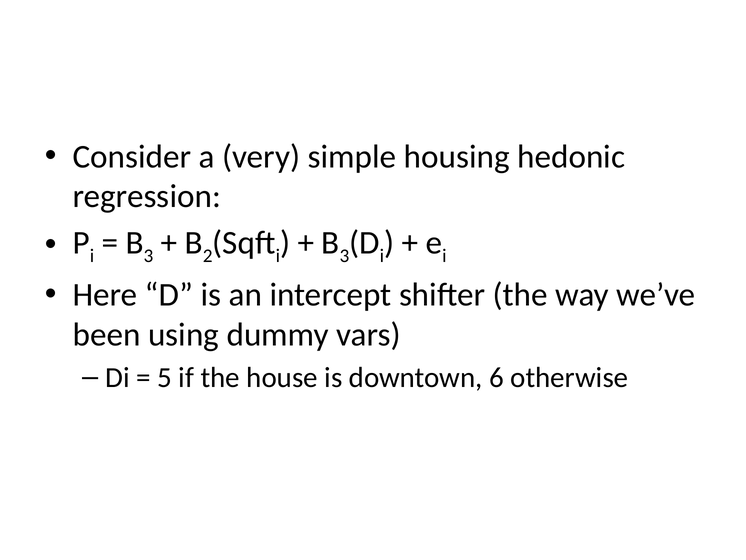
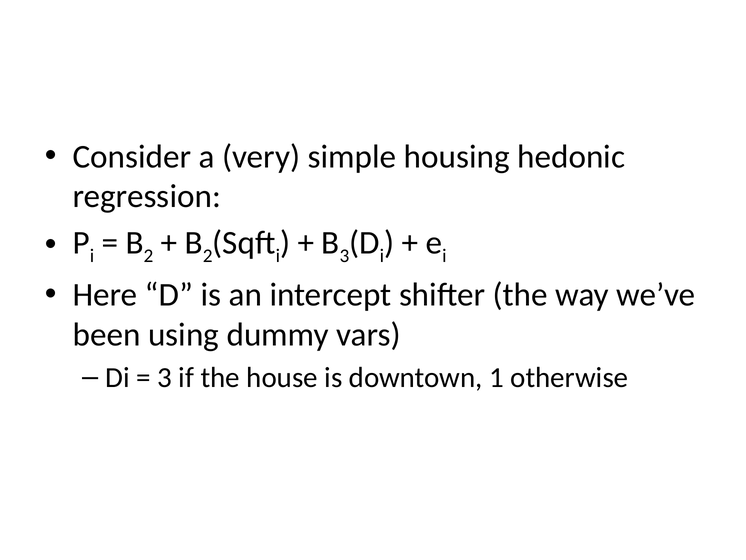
3 at (148, 256): 3 -> 2
5 at (165, 377): 5 -> 3
6: 6 -> 1
